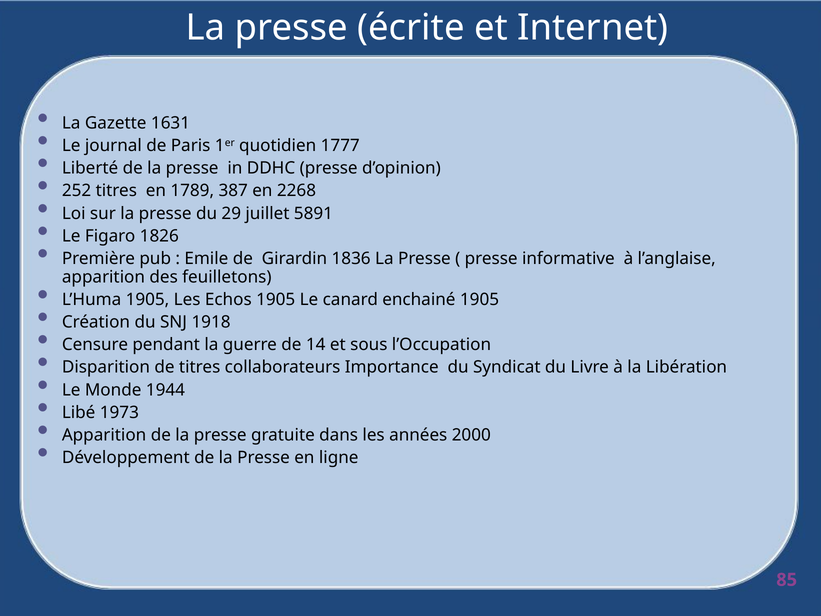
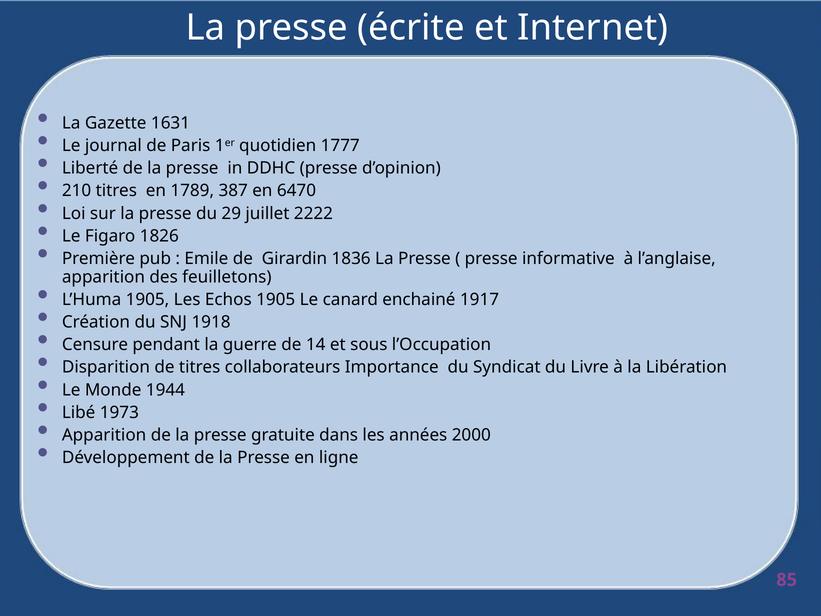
252: 252 -> 210
2268: 2268 -> 6470
5891: 5891 -> 2222
enchainé 1905: 1905 -> 1917
